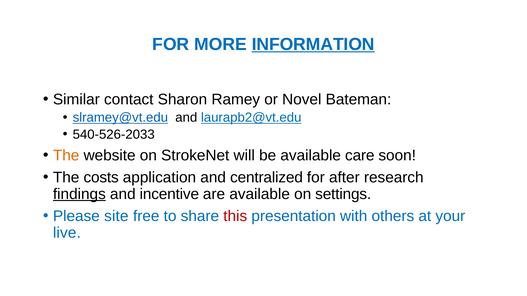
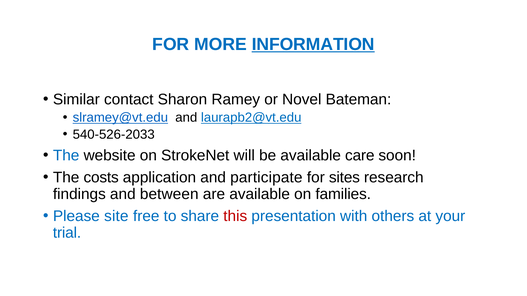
The at (66, 156) colour: orange -> blue
centralized: centralized -> participate
after: after -> sites
findings underline: present -> none
incentive: incentive -> between
settings: settings -> families
live: live -> trial
